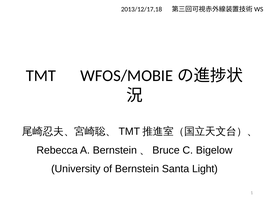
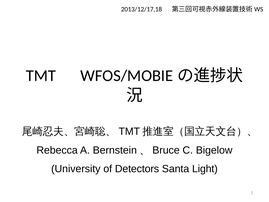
of Bernstein: Bernstein -> Detectors
